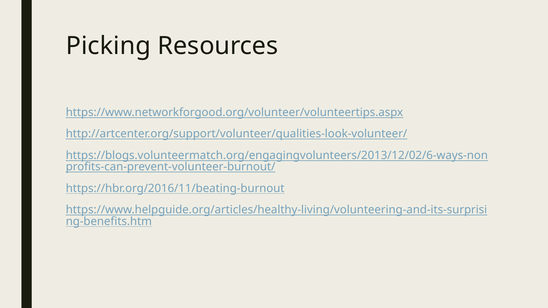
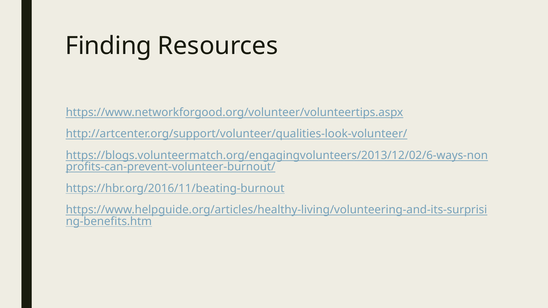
Picking: Picking -> Finding
